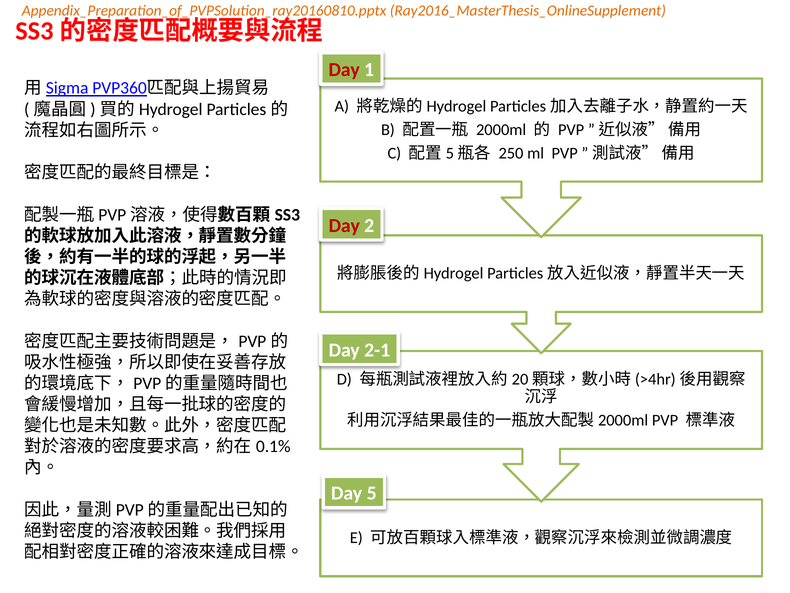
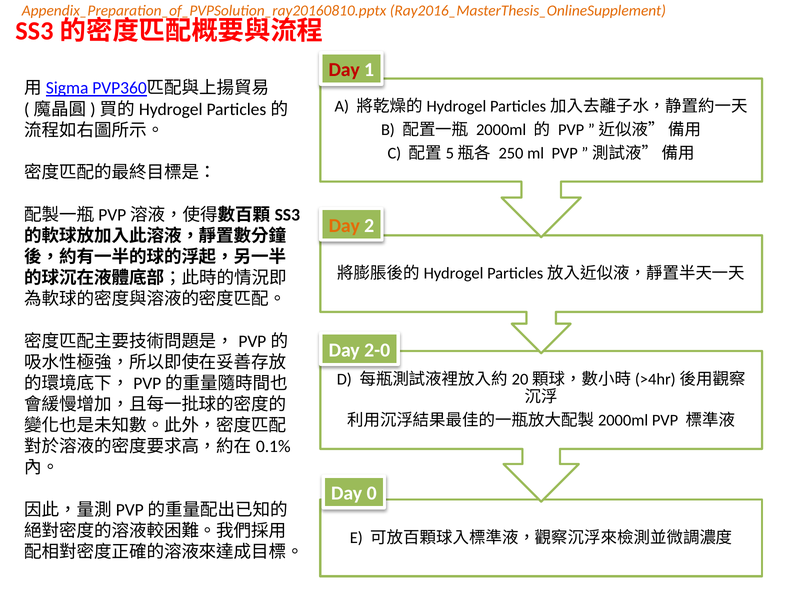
Day at (344, 225) colour: red -> orange
2-1: 2-1 -> 2-0
5: 5 -> 0
